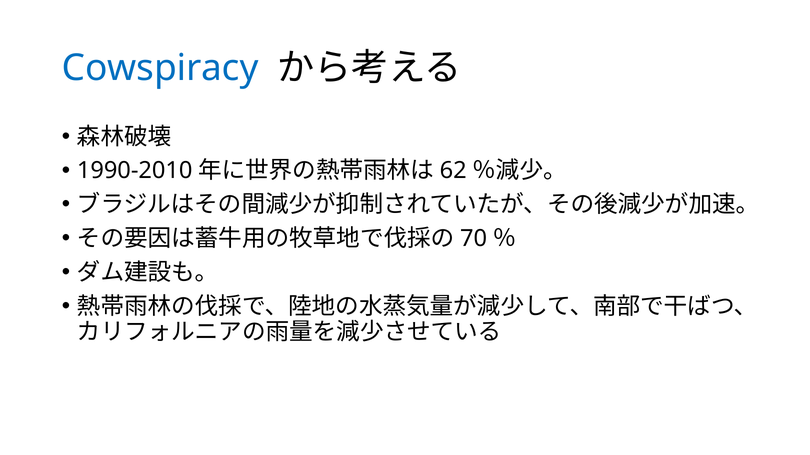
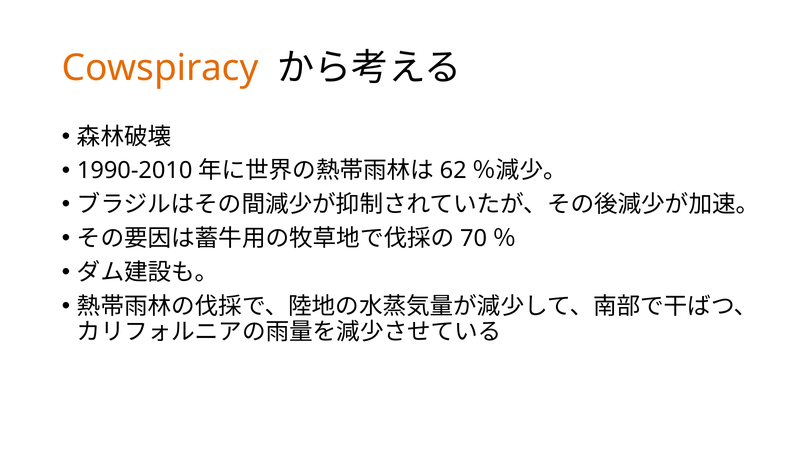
Cowspiracy colour: blue -> orange
